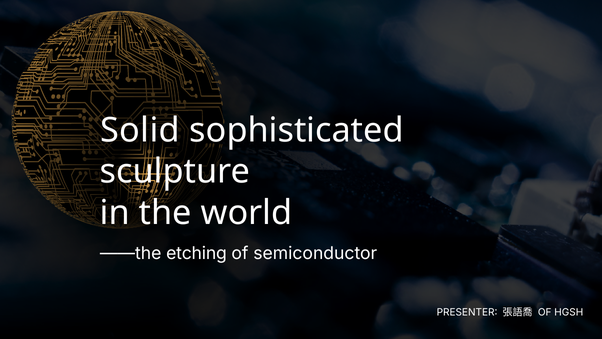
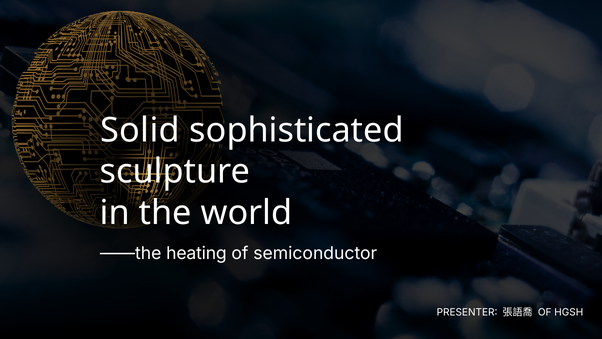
etching: etching -> heating
